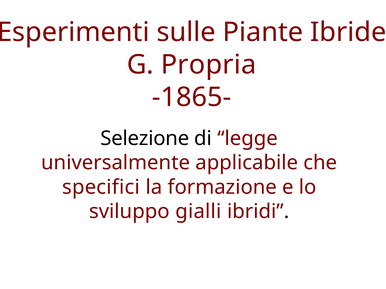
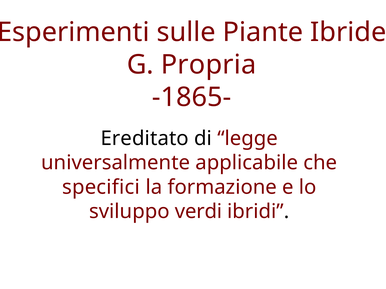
Selezione: Selezione -> Ereditato
gialli: gialli -> verdi
